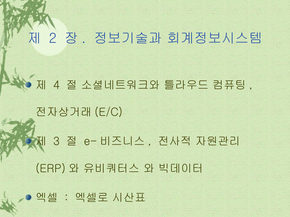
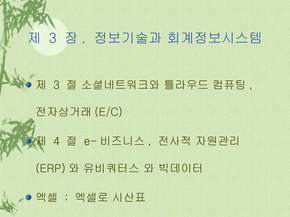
2 at (53, 38): 2 -> 3
4 at (56, 85): 4 -> 3
3: 3 -> 4
